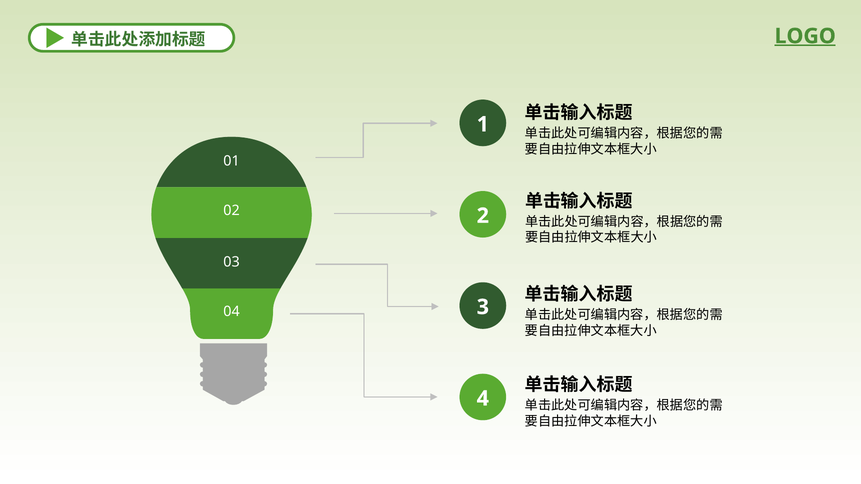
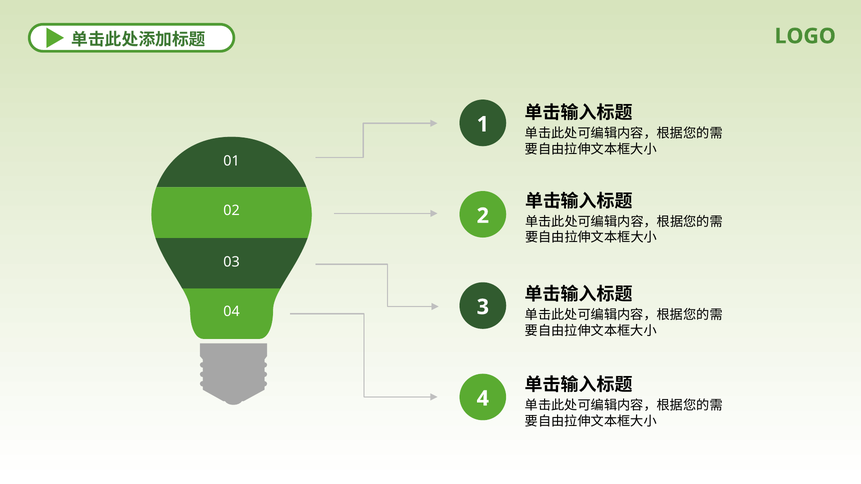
LOGO underline: present -> none
